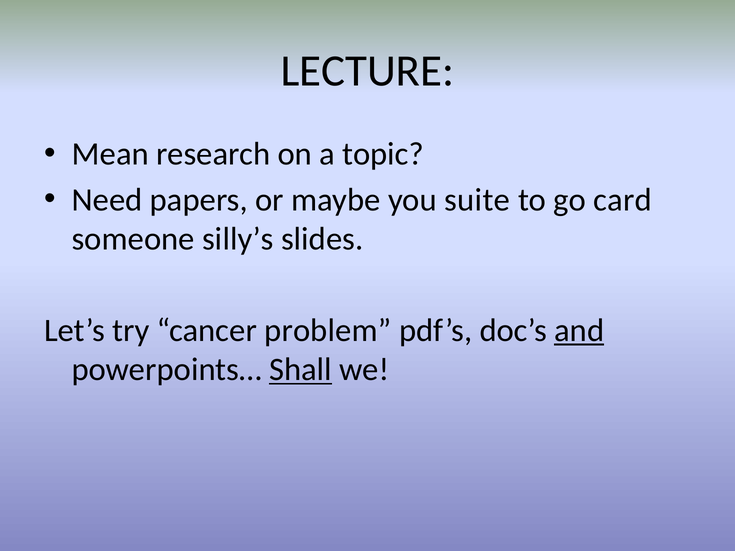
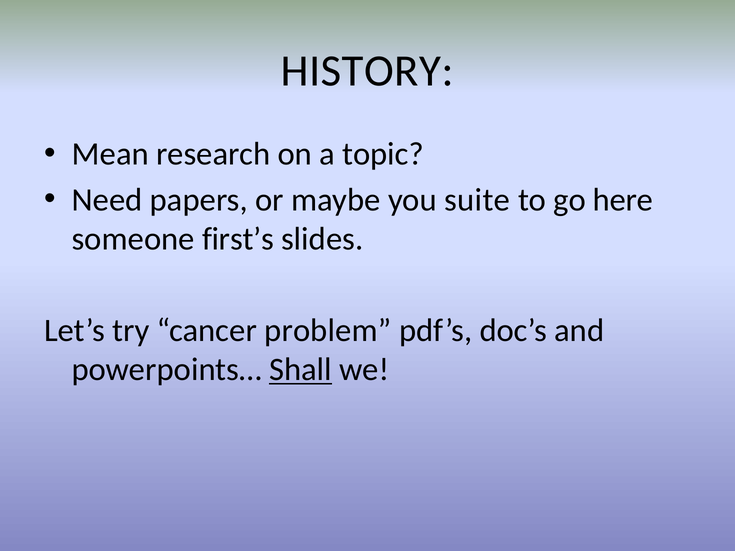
LECTURE: LECTURE -> HISTORY
card: card -> here
silly’s: silly’s -> first’s
and underline: present -> none
